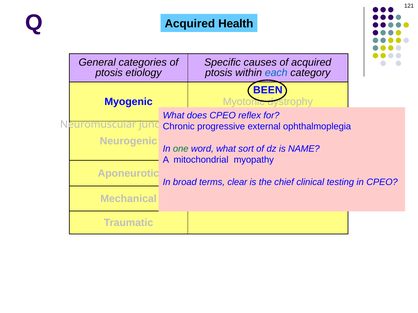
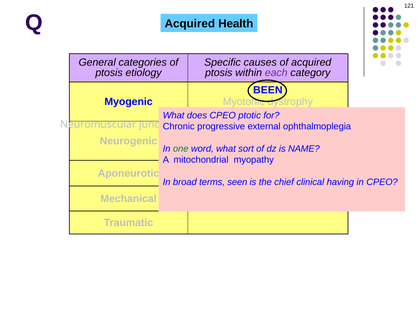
each colour: blue -> purple
reflex: reflex -> ptotic
clear: clear -> seen
testing: testing -> having
